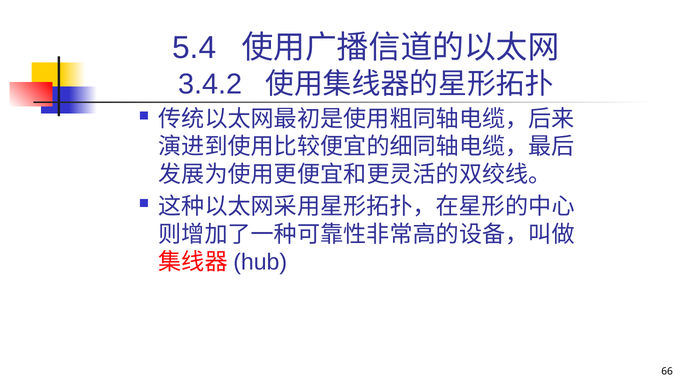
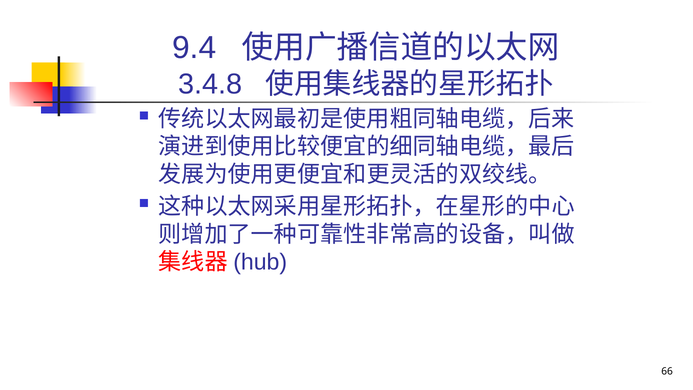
5.4: 5.4 -> 9.4
3.4.2: 3.4.2 -> 3.4.8
